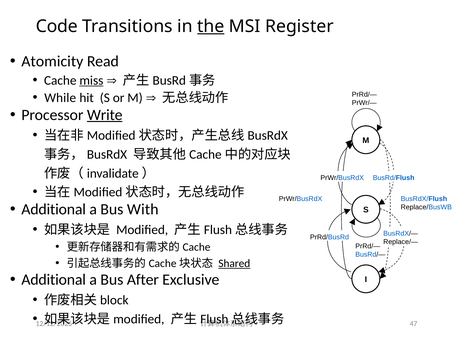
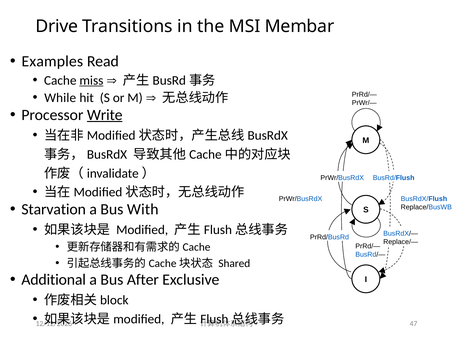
Code: Code -> Drive
the underline: present -> none
Register: Register -> Membar
Atomicity: Atomicity -> Examples
Additional at (54, 210): Additional -> Starvation
Shared underline: present -> none
